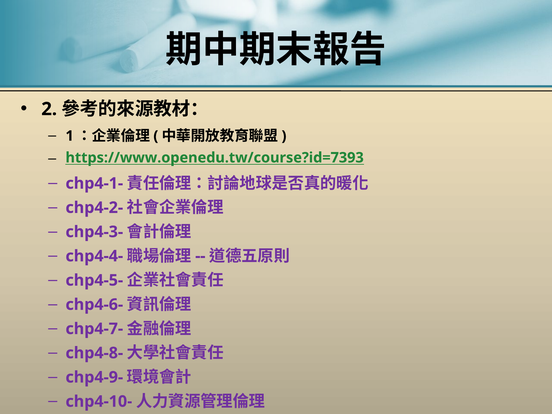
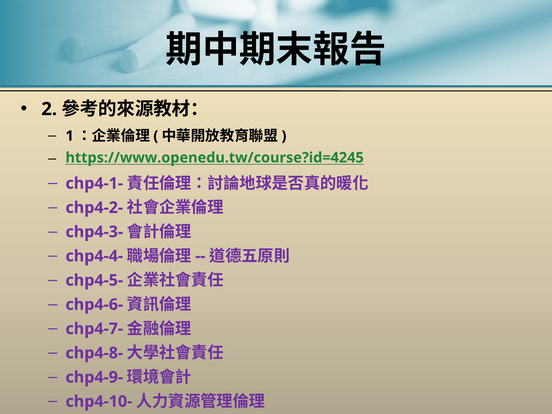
https://www.openedu.tw/course?id=7393: https://www.openedu.tw/course?id=7393 -> https://www.openedu.tw/course?id=4245
